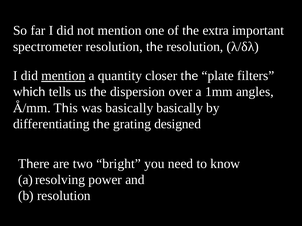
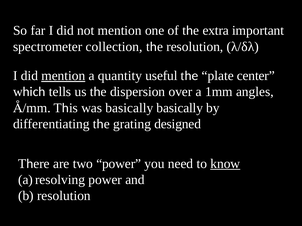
spectrometer resolution: resolution -> collection
closer: closer -> useful
filters: filters -> center
two bright: bright -> power
know underline: none -> present
